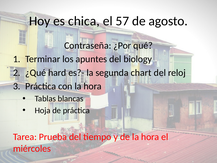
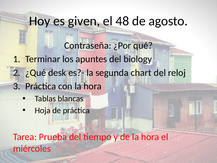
chica: chica -> given
57: 57 -> 48
hard: hard -> desk
